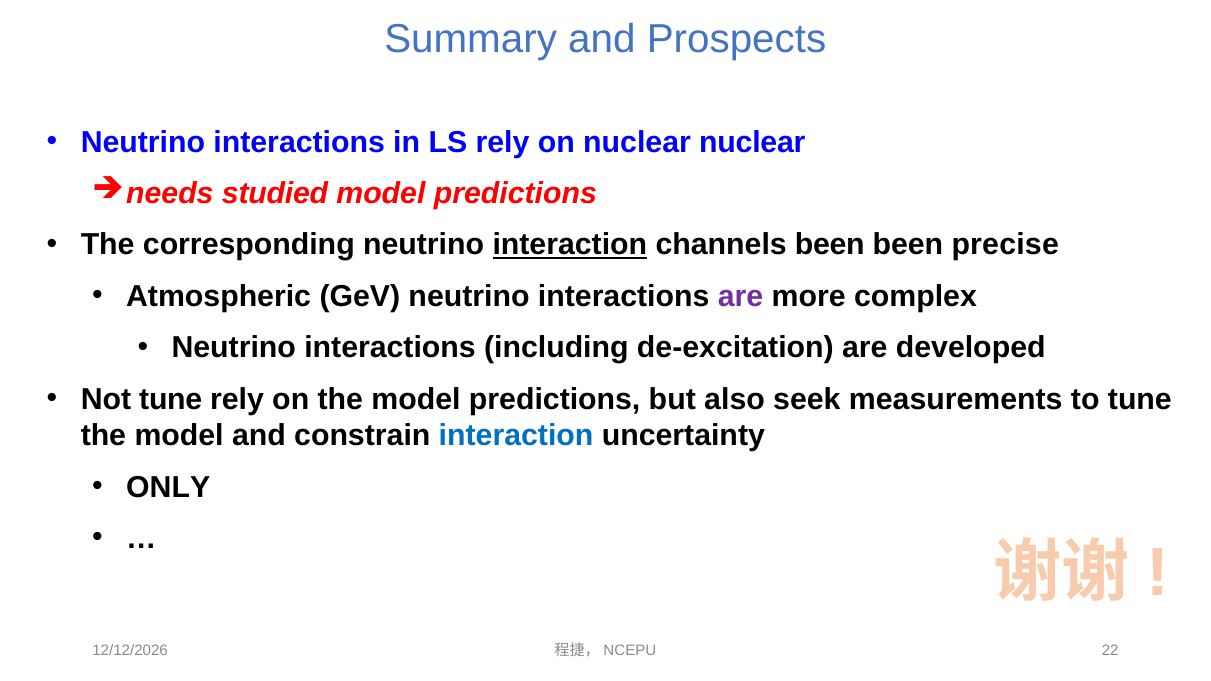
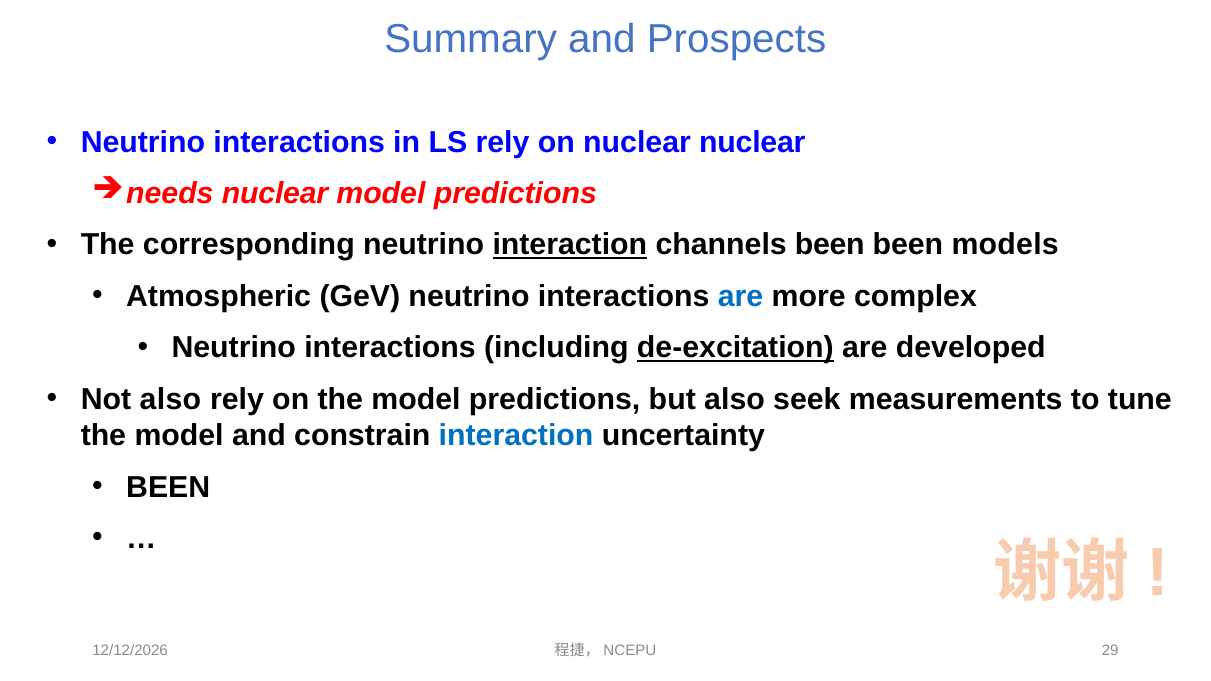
studied at (275, 194): studied -> nuclear
precise: precise -> models
are at (741, 297) colour: purple -> blue
de-excitation underline: none -> present
Not tune: tune -> also
ONLY at (168, 487): ONLY -> BEEN
22: 22 -> 29
